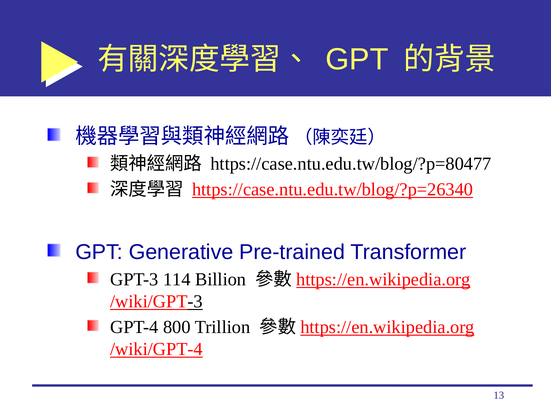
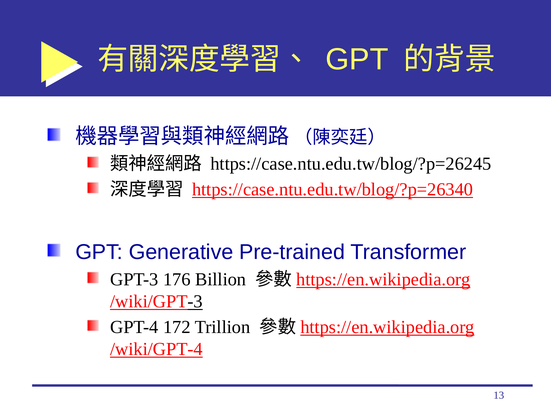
https://case.ntu.edu.tw/blog/?p=80477: https://case.ntu.edu.tw/blog/?p=80477 -> https://case.ntu.edu.tw/blog/?p=26245
114: 114 -> 176
800: 800 -> 172
